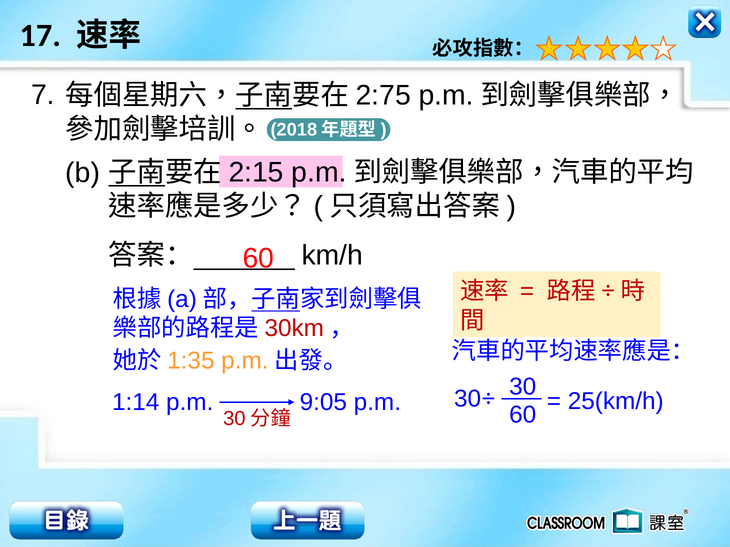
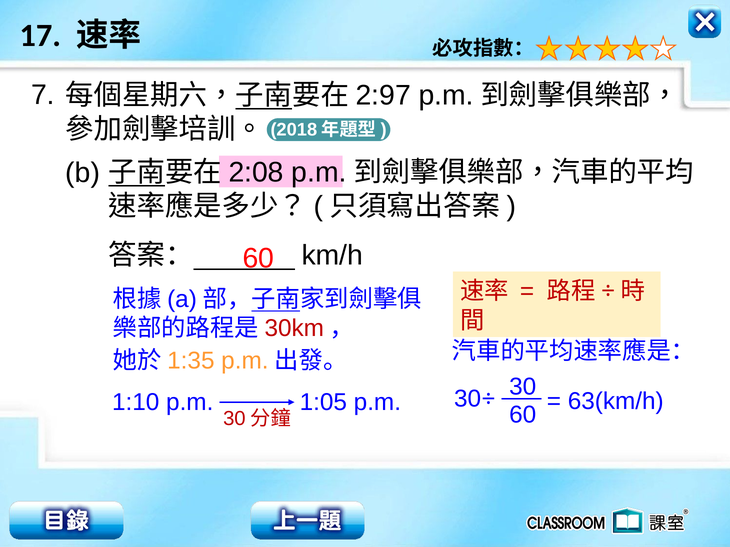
2:75: 2:75 -> 2:97
2:15: 2:15 -> 2:08
25(km/h: 25(km/h -> 63(km/h
1:14: 1:14 -> 1:10
9:05: 9:05 -> 1:05
